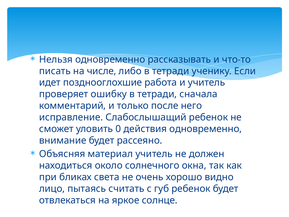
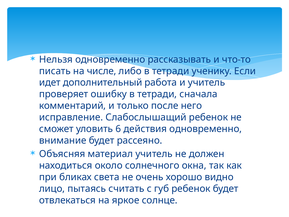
позднооглохшие: позднооглохшие -> дополнительный
0: 0 -> 6
